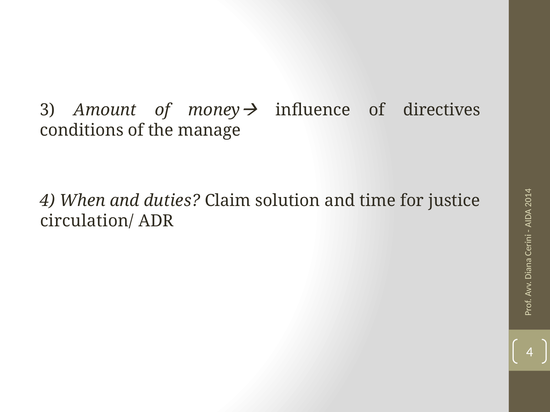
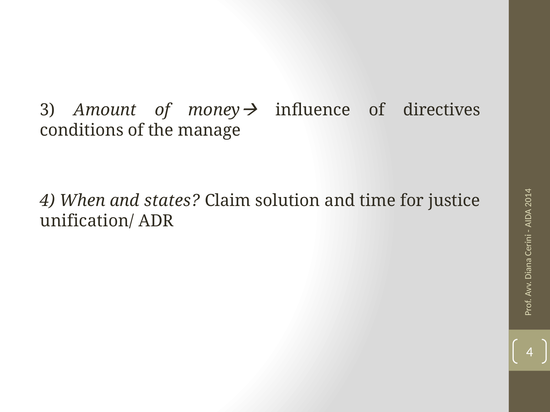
duties: duties -> states
circulation/: circulation/ -> unification/
